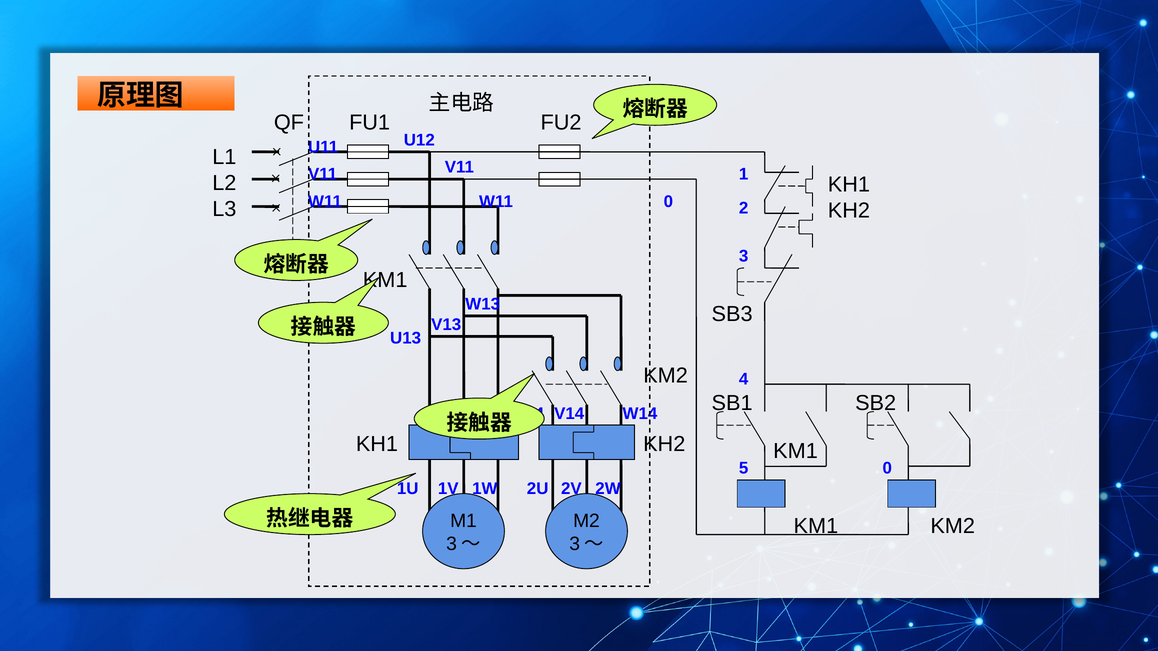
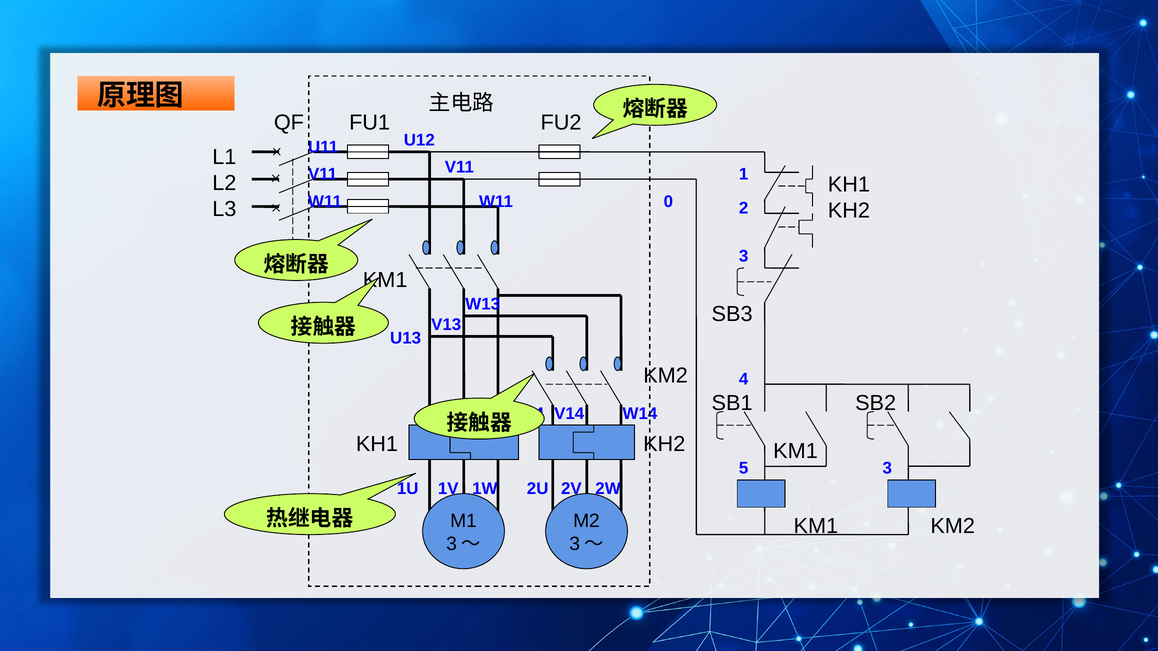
5 0: 0 -> 3
